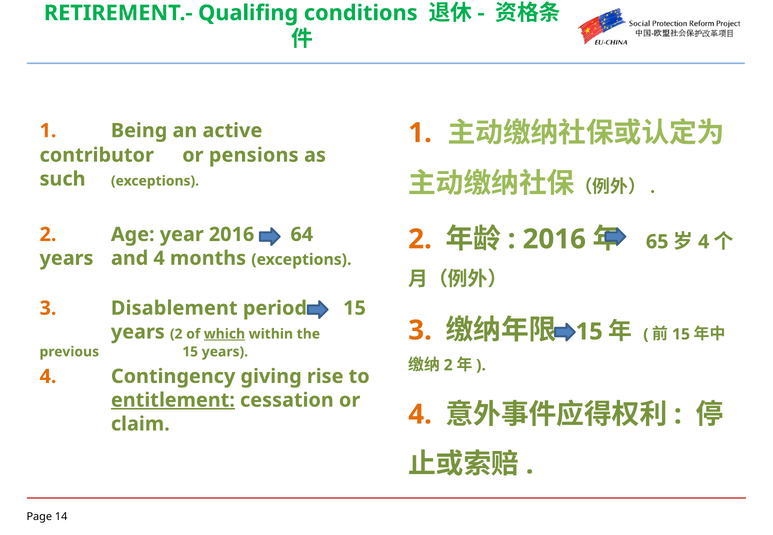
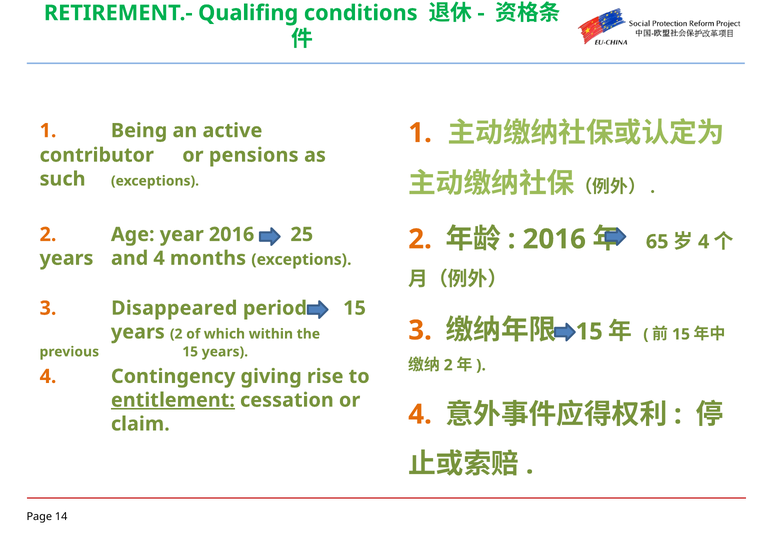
64: 64 -> 25
Disablement: Disablement -> Disappeared
which underline: present -> none
